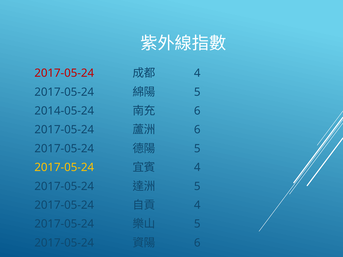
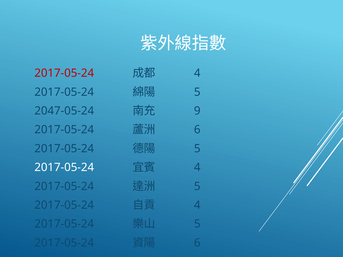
2014-05-24: 2014-05-24 -> 2047-05-24
6 at (197, 111): 6 -> 9
2017-05-24 at (64, 168) colour: yellow -> white
